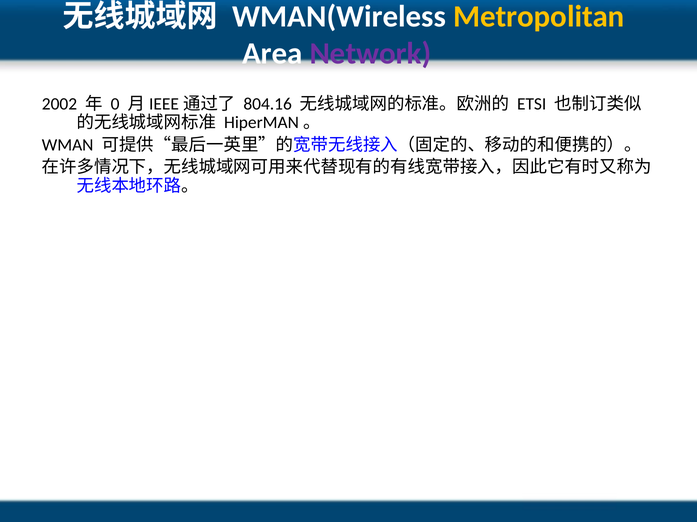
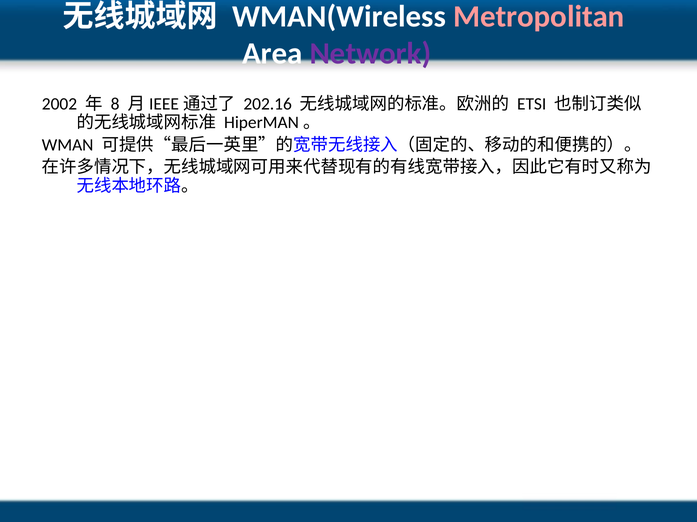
Metropolitan colour: yellow -> pink
0: 0 -> 8
804.16: 804.16 -> 202.16
